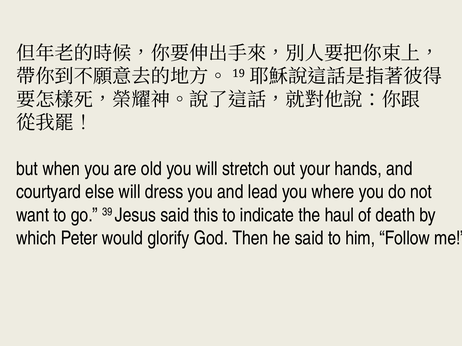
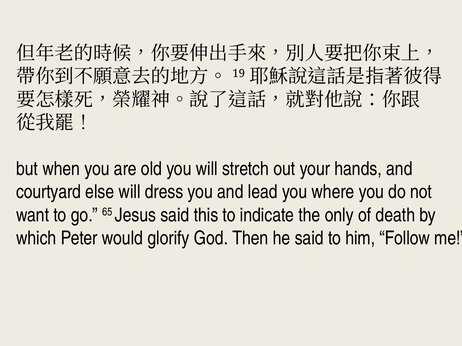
39: 39 -> 65
haul: haul -> only
